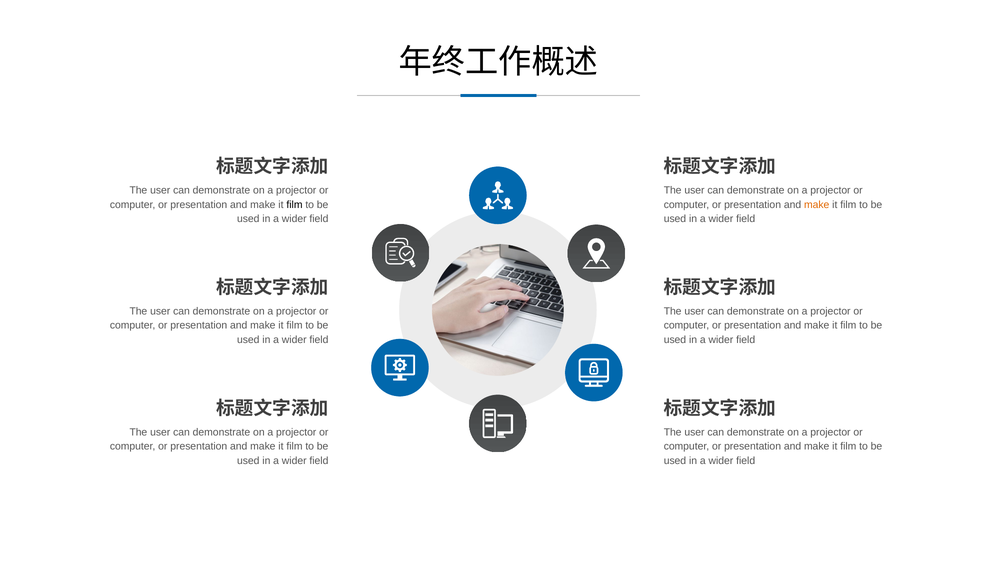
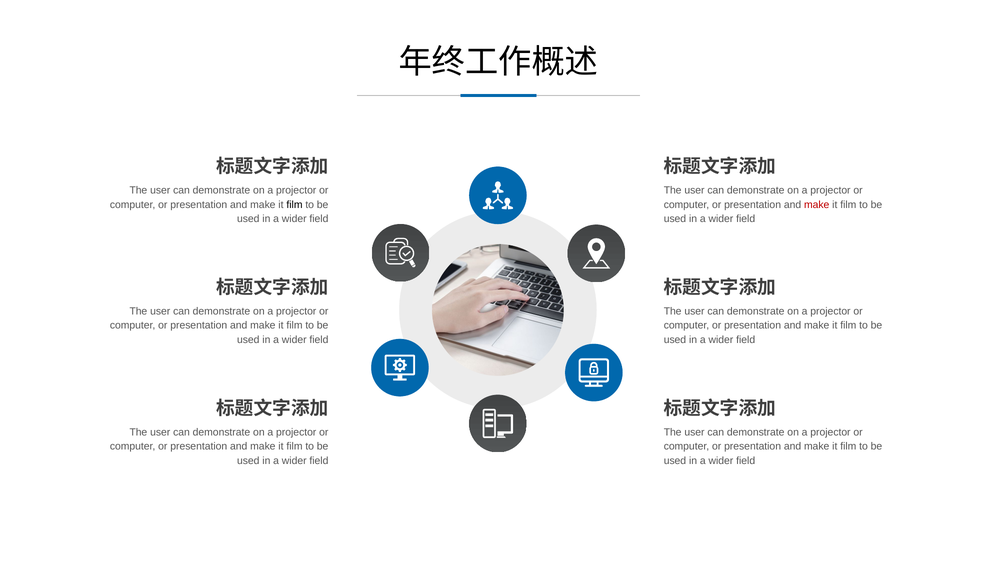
make at (817, 205) colour: orange -> red
